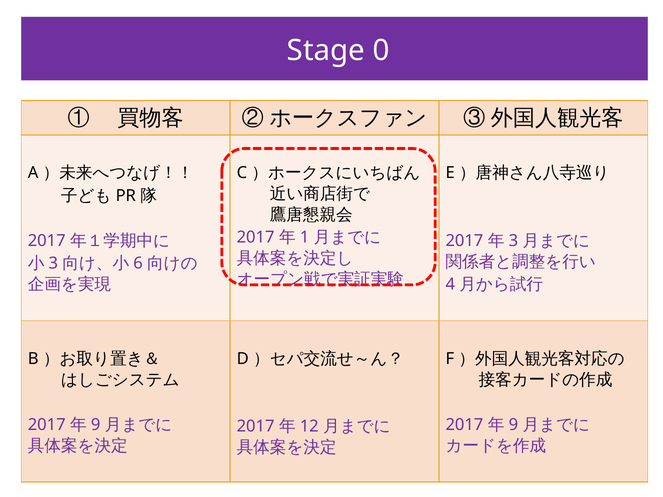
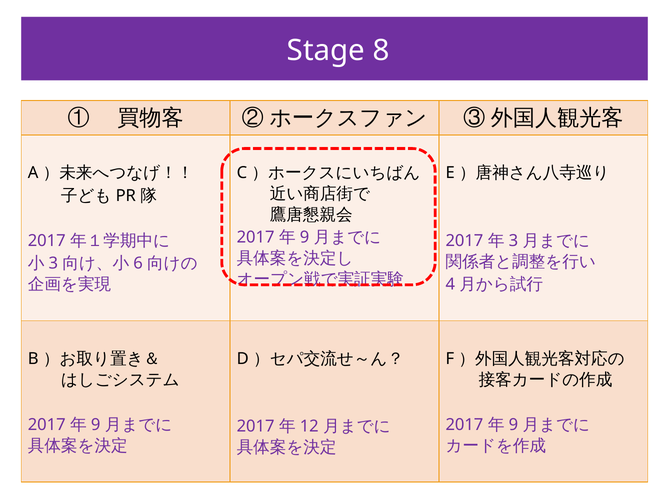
0: 0 -> 8
1 at (305, 238): 1 -> 9
